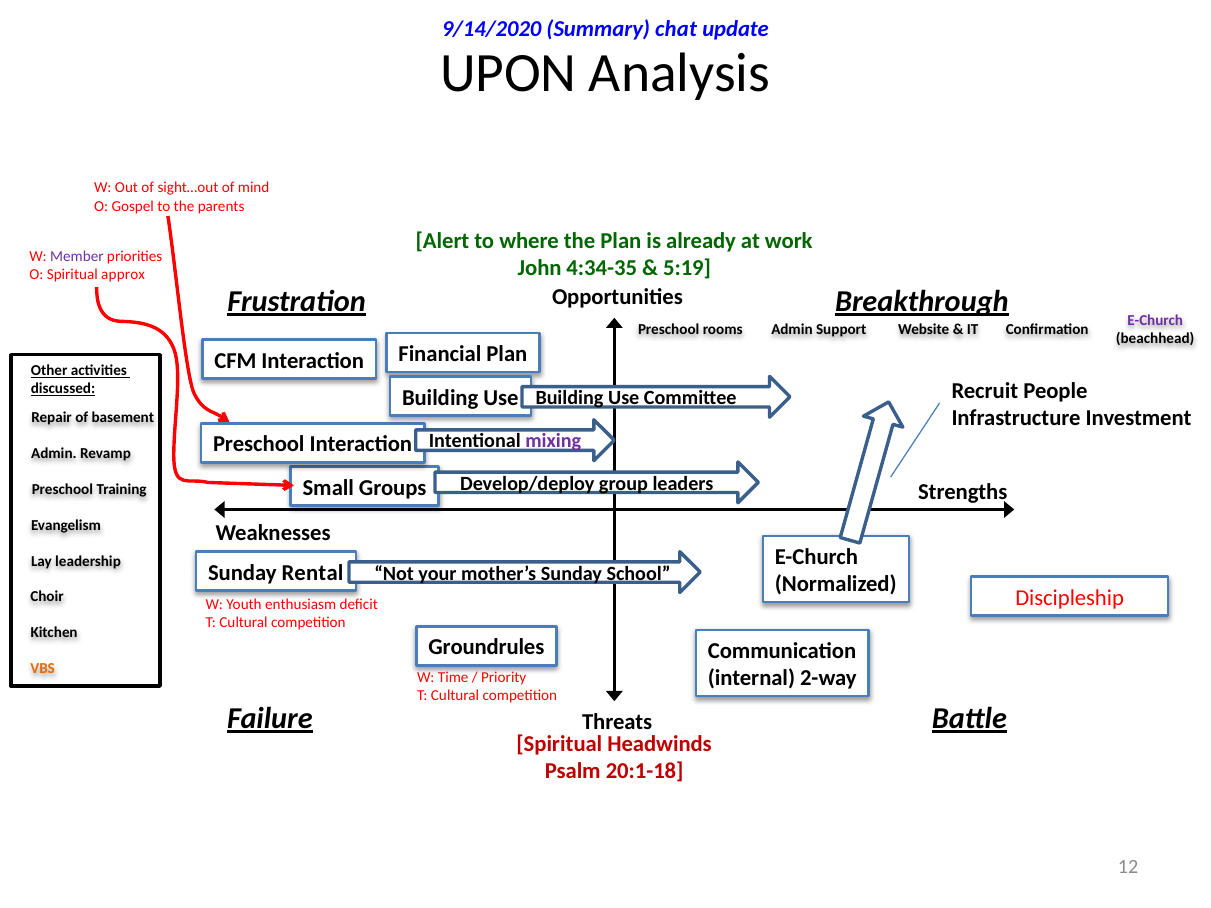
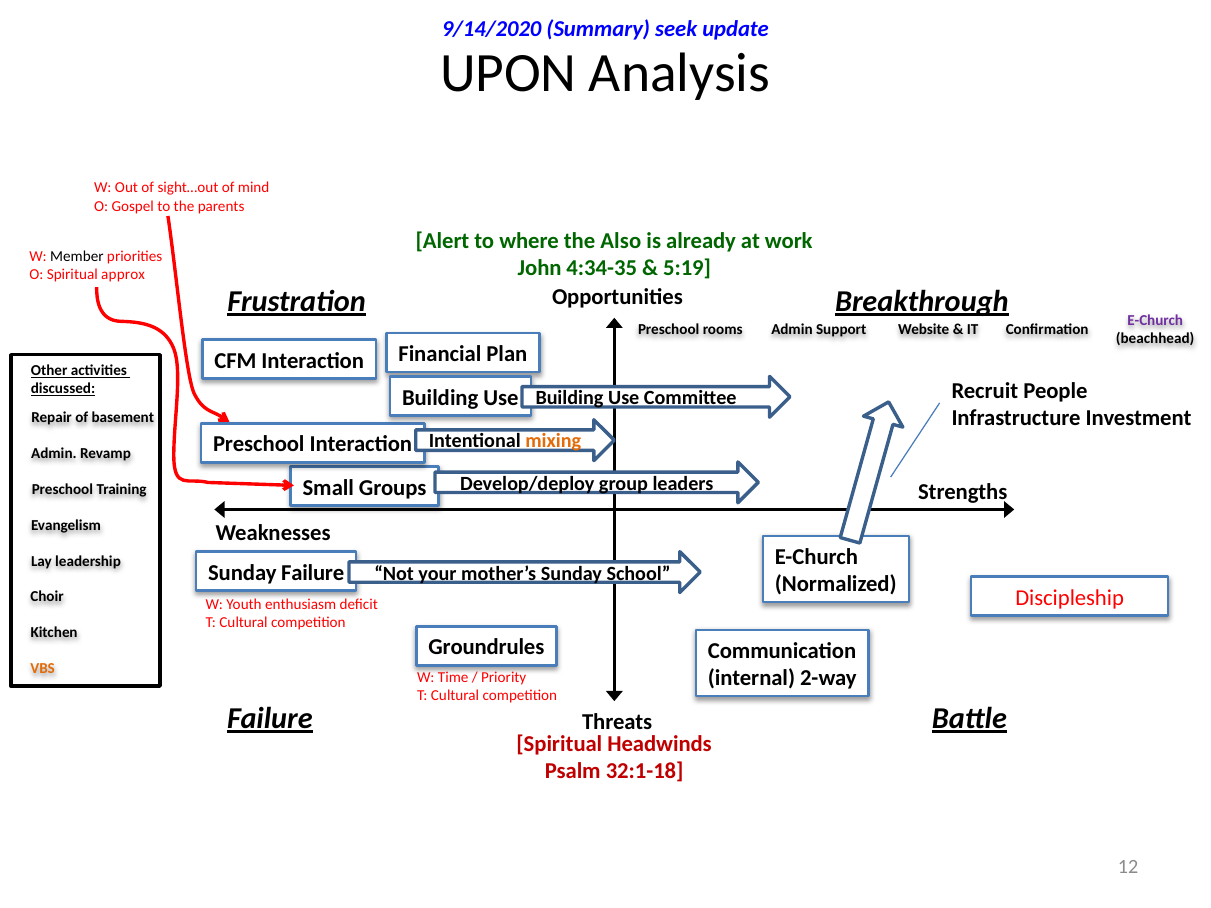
chat: chat -> seek
the Plan: Plan -> Also
Member colour: purple -> black
mixing colour: purple -> orange
Sunday Rental: Rental -> Failure
20:1-18: 20:1-18 -> 32:1-18
